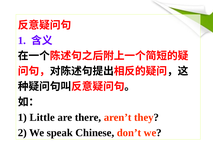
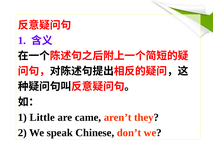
there: there -> came
